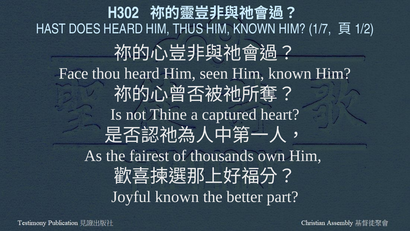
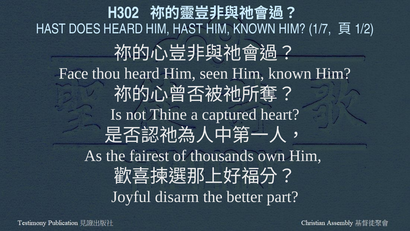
HIM THUS: THUS -> HAST
Joyful known: known -> disarm
